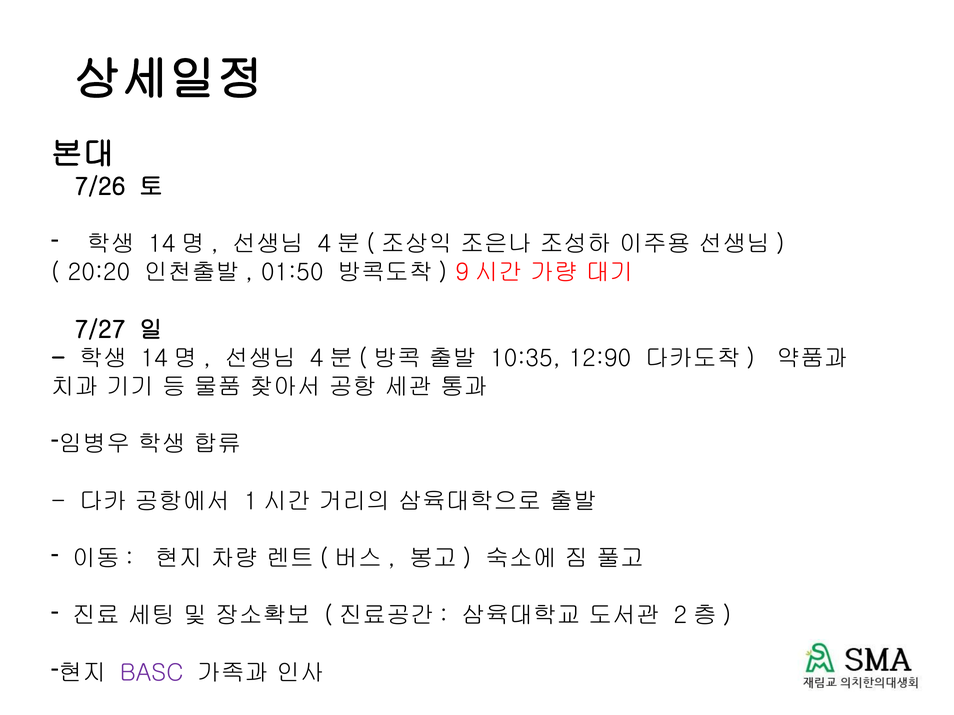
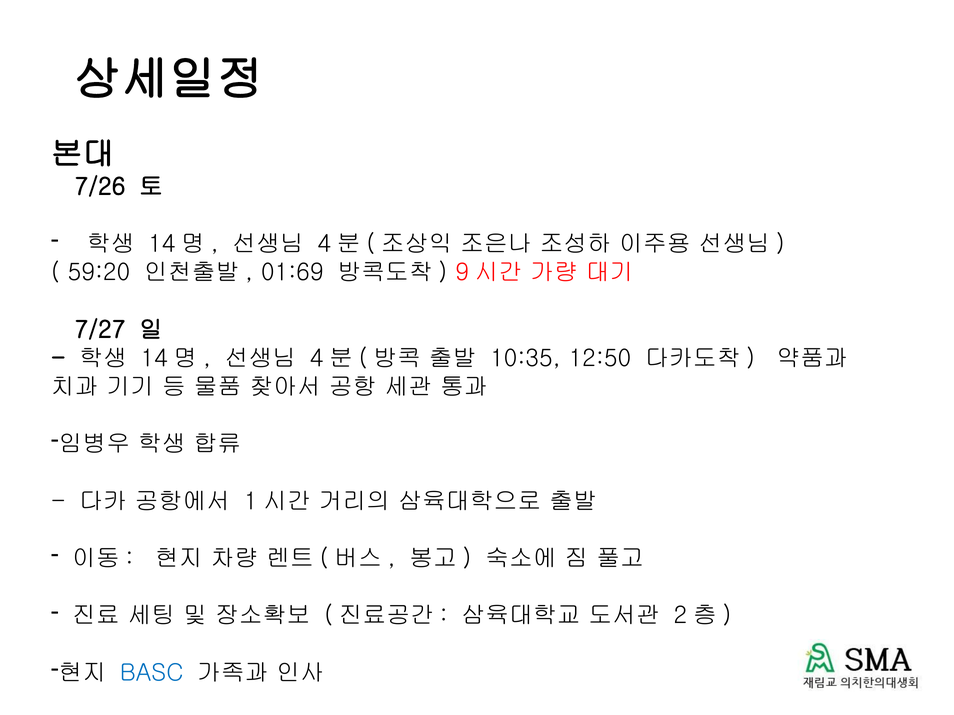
20:20: 20:20 -> 59:20
01:50: 01:50 -> 01:69
12:90: 12:90 -> 12:50
BASC colour: purple -> blue
